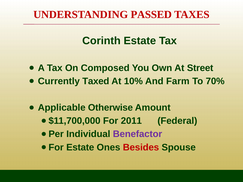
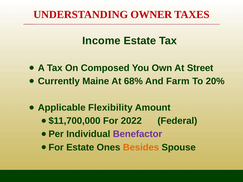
PASSED: PASSED -> OWNER
Corinth: Corinth -> Income
Taxed: Taxed -> Maine
10%: 10% -> 68%
70%: 70% -> 20%
Otherwise: Otherwise -> Flexibility
2011: 2011 -> 2022
Besides colour: red -> orange
